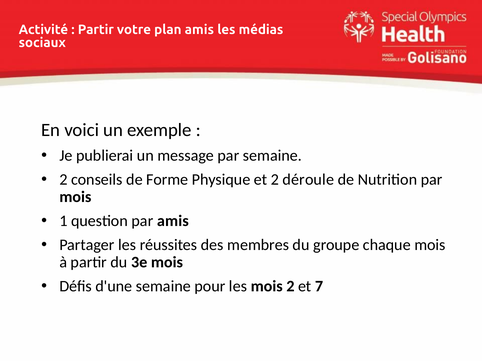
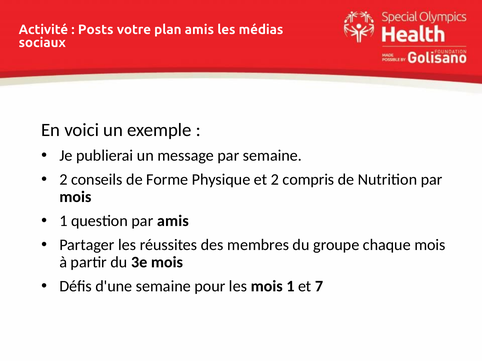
Partir at (96, 30): Partir -> Posts
déroule: déroule -> compris
mois 2: 2 -> 1
